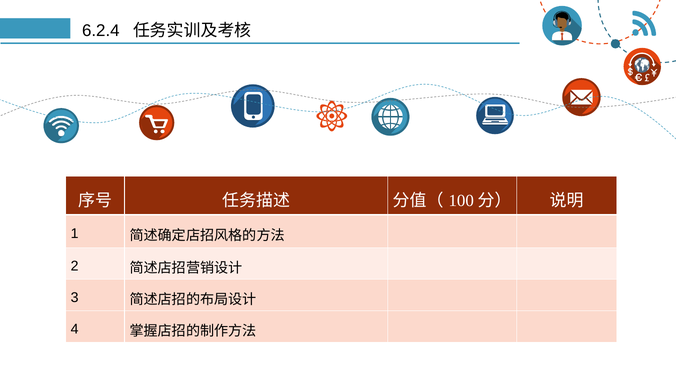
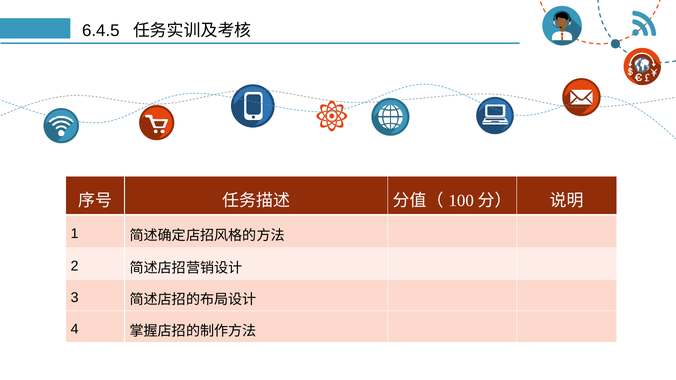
6.2.4: 6.2.4 -> 6.4.5
